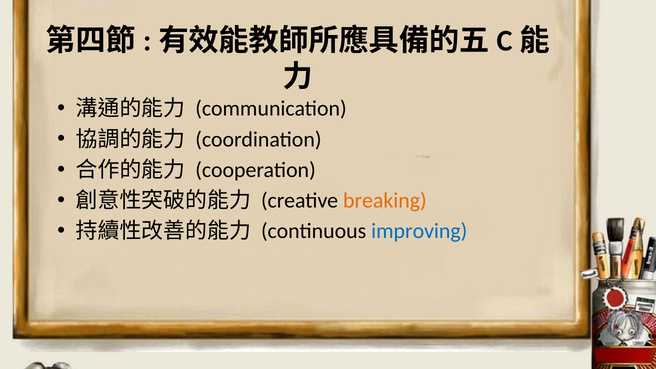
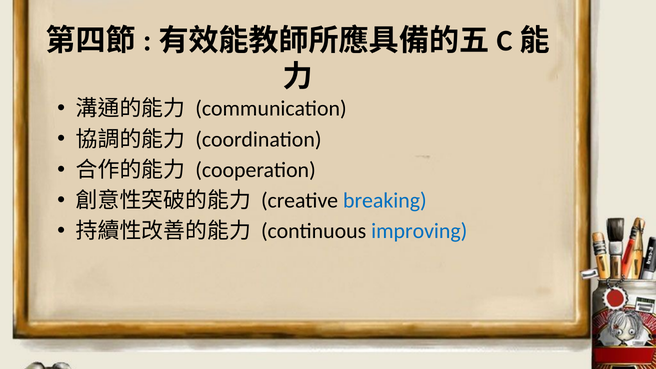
breaking colour: orange -> blue
